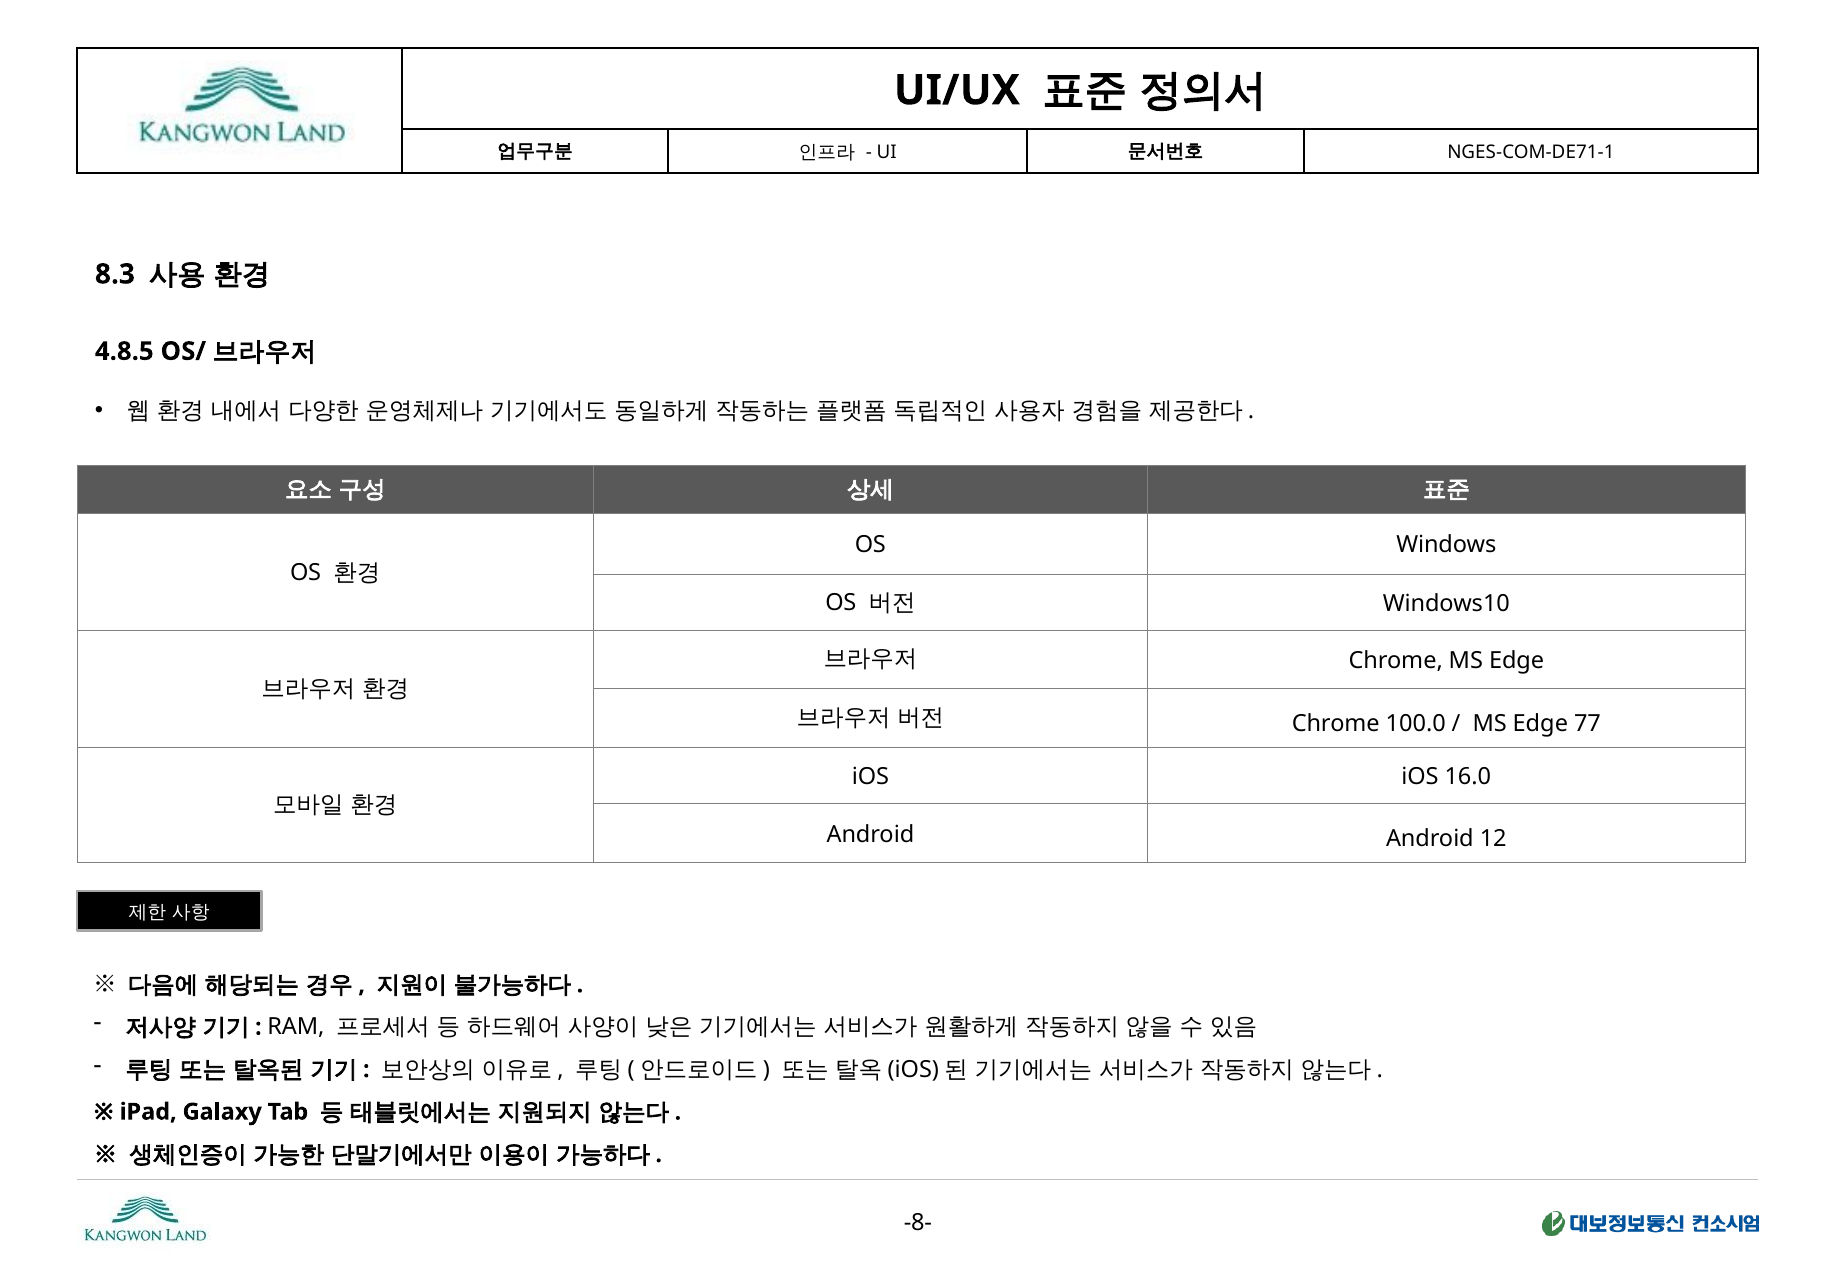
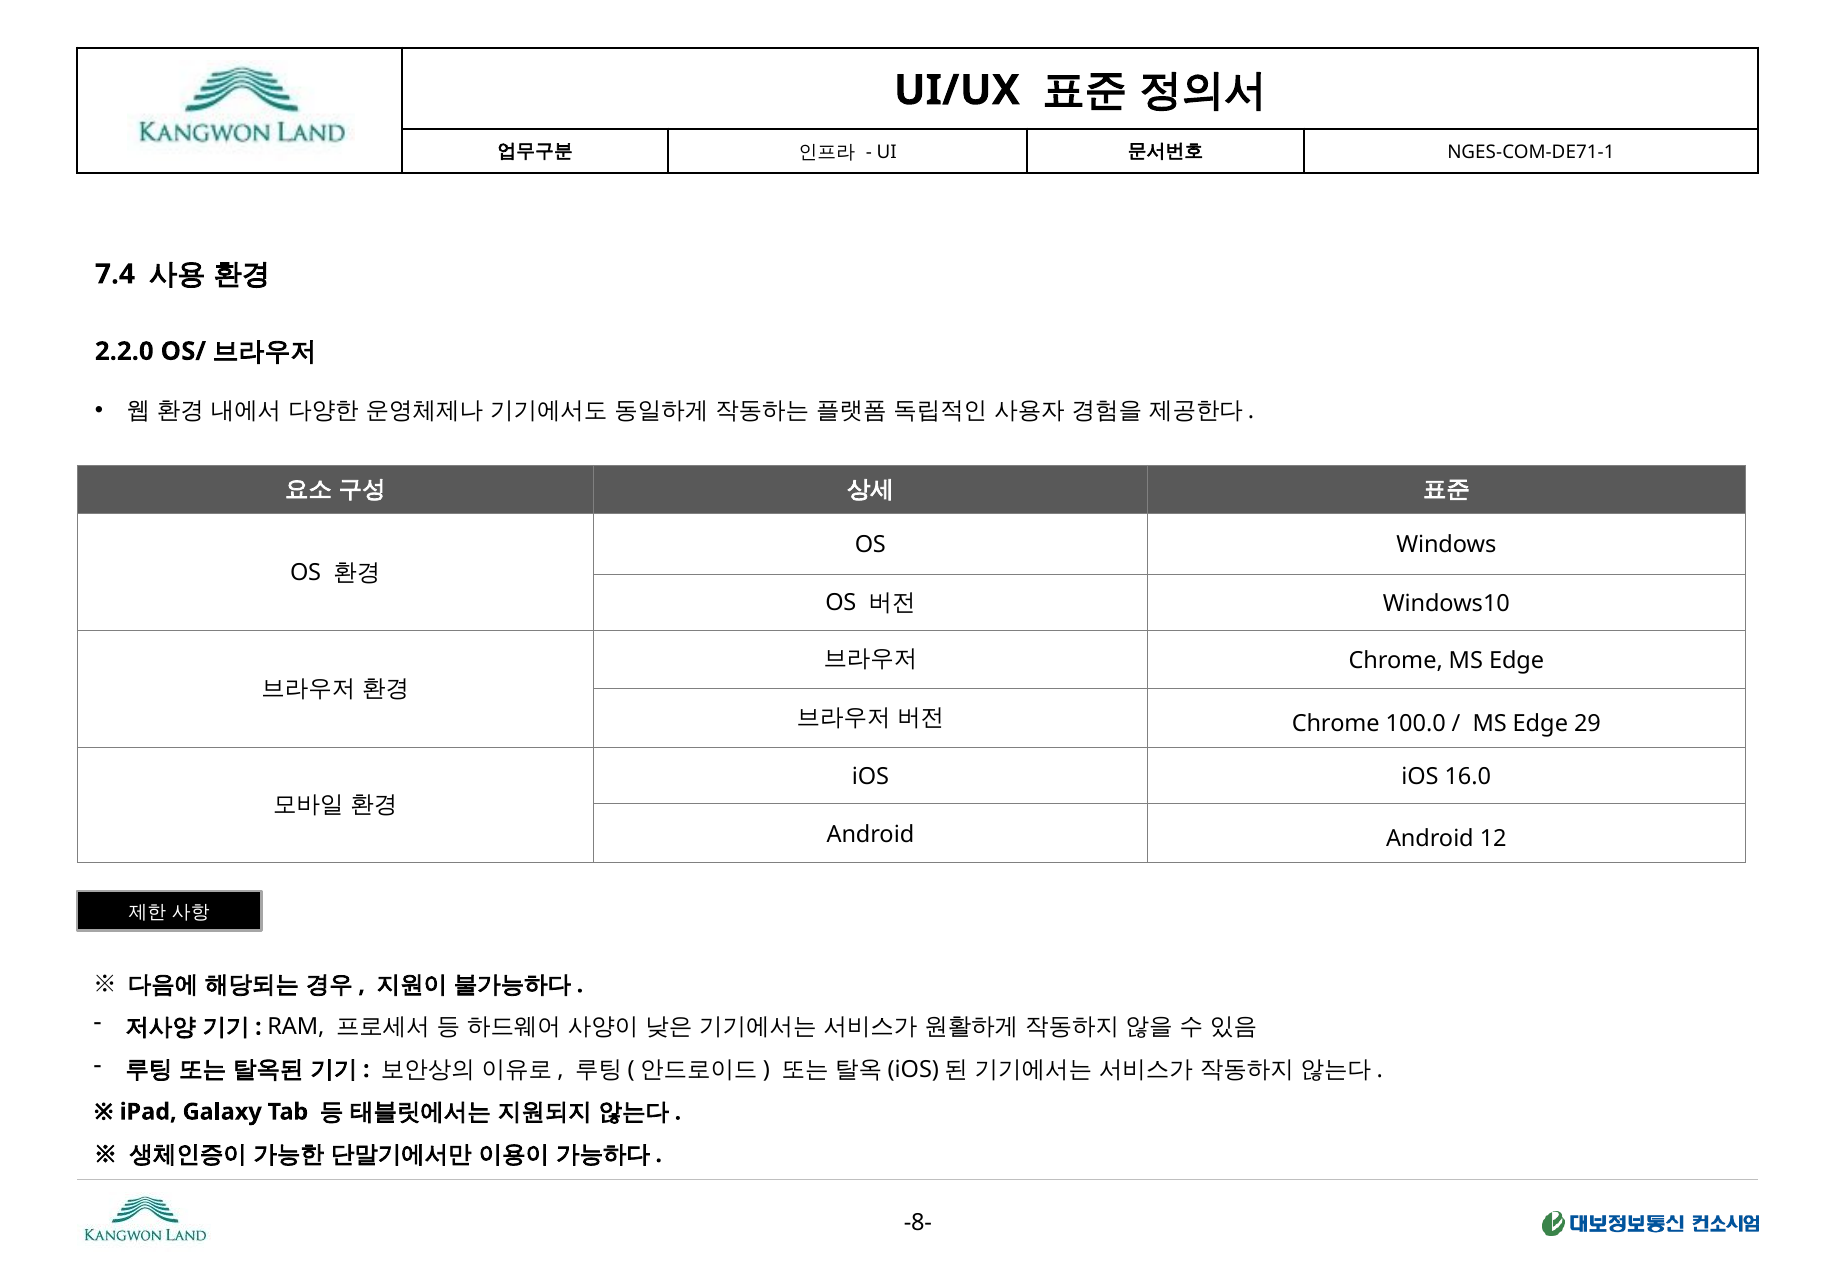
8.3: 8.3 -> 7.4
4.8.5: 4.8.5 -> 2.2.0
77: 77 -> 29
